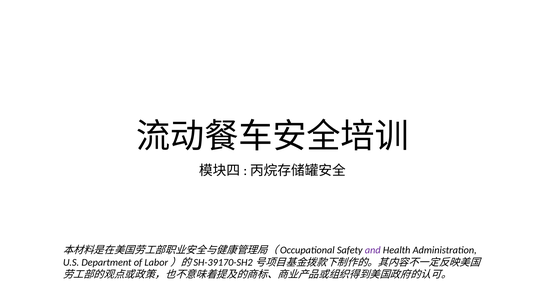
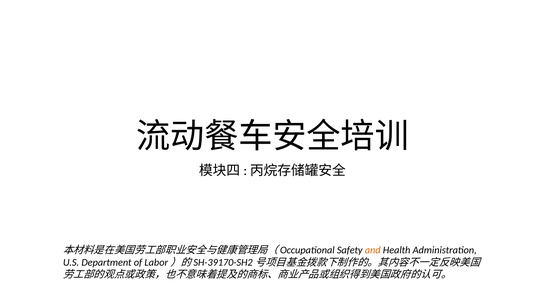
and colour: purple -> orange
